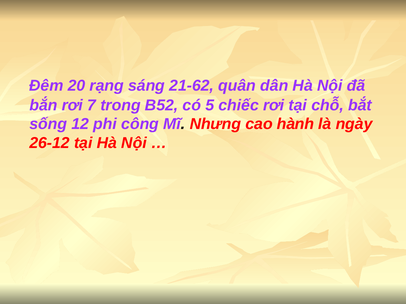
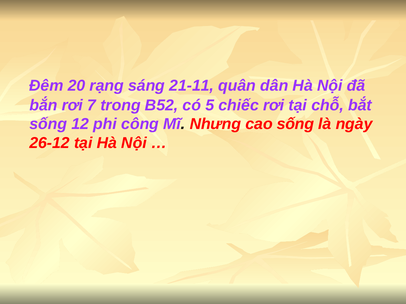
21-62: 21-62 -> 21-11
cao hành: hành -> sống
